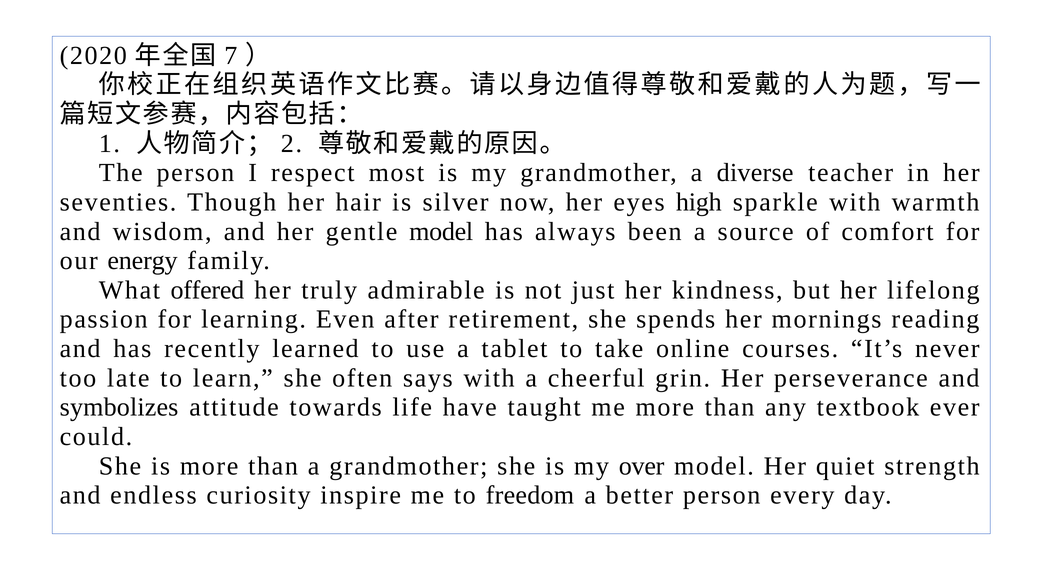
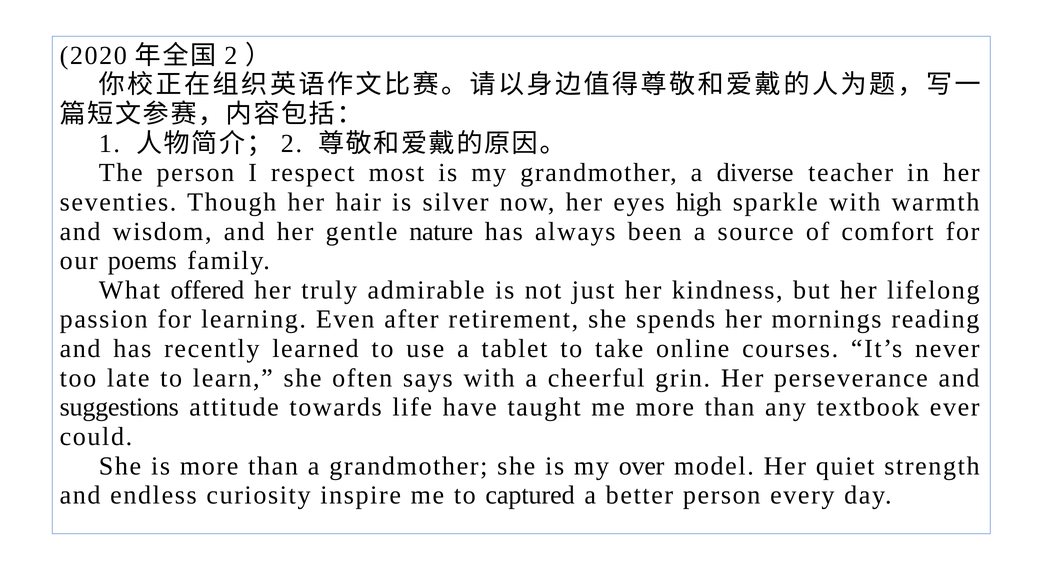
7 at (231, 56): 7 -> 2
gentle model: model -> nature
energy: energy -> poems
symbolizes: symbolizes -> suggestions
freedom: freedom -> captured
